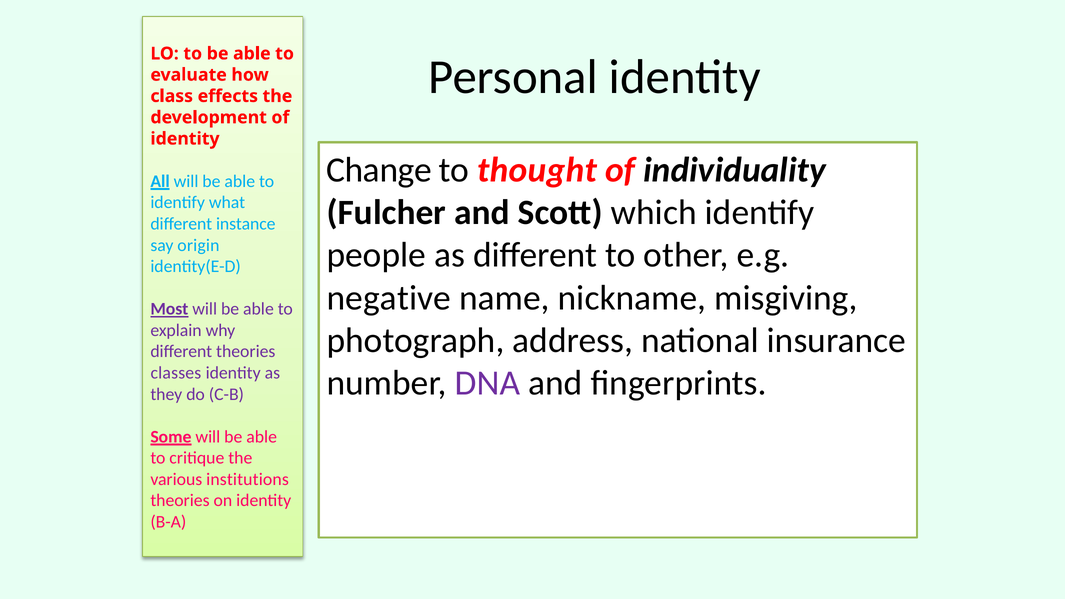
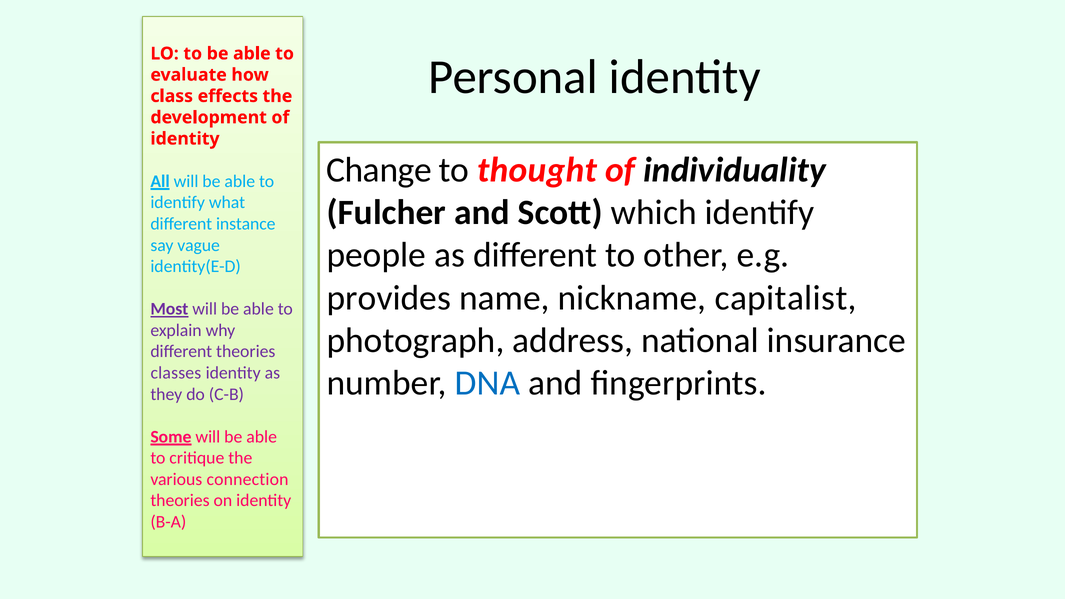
origin: origin -> vague
negative: negative -> provides
misgiving: misgiving -> capitalist
DNA colour: purple -> blue
institutions: institutions -> connection
